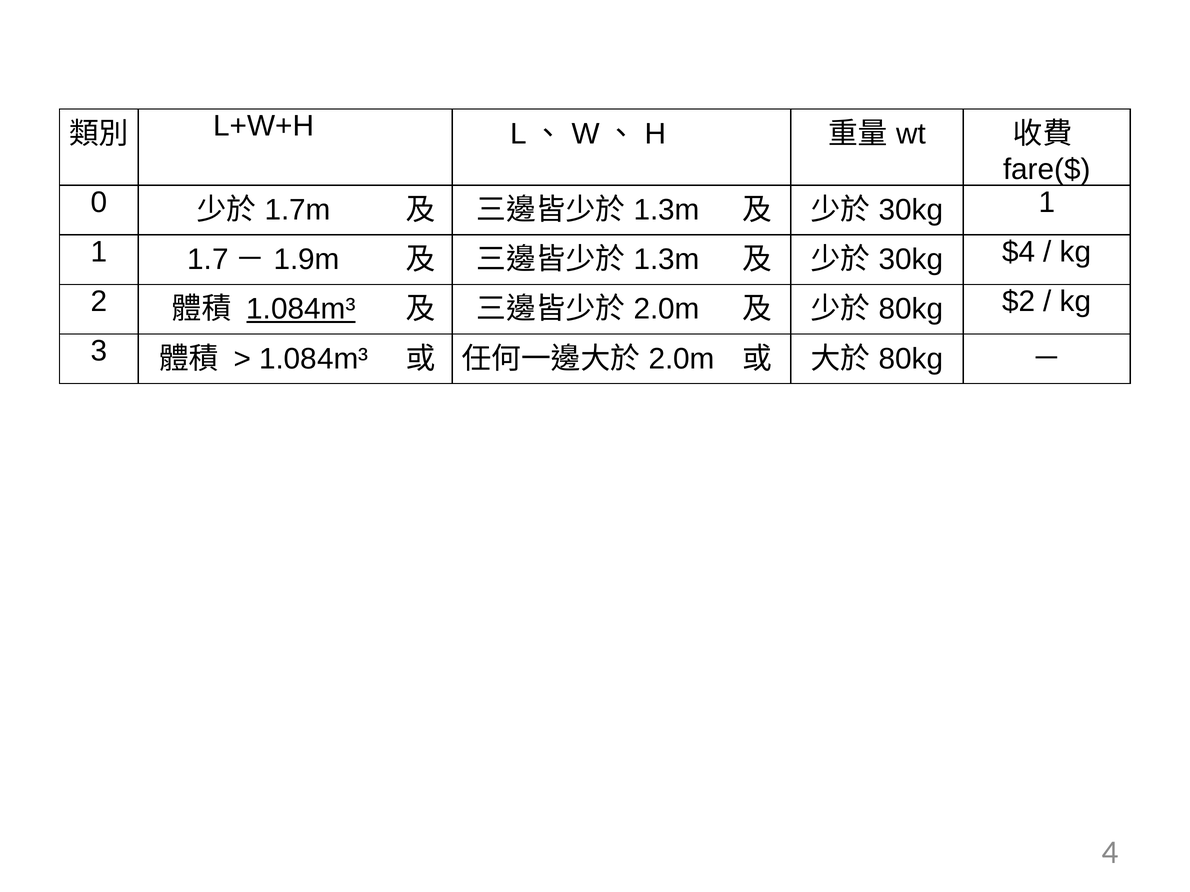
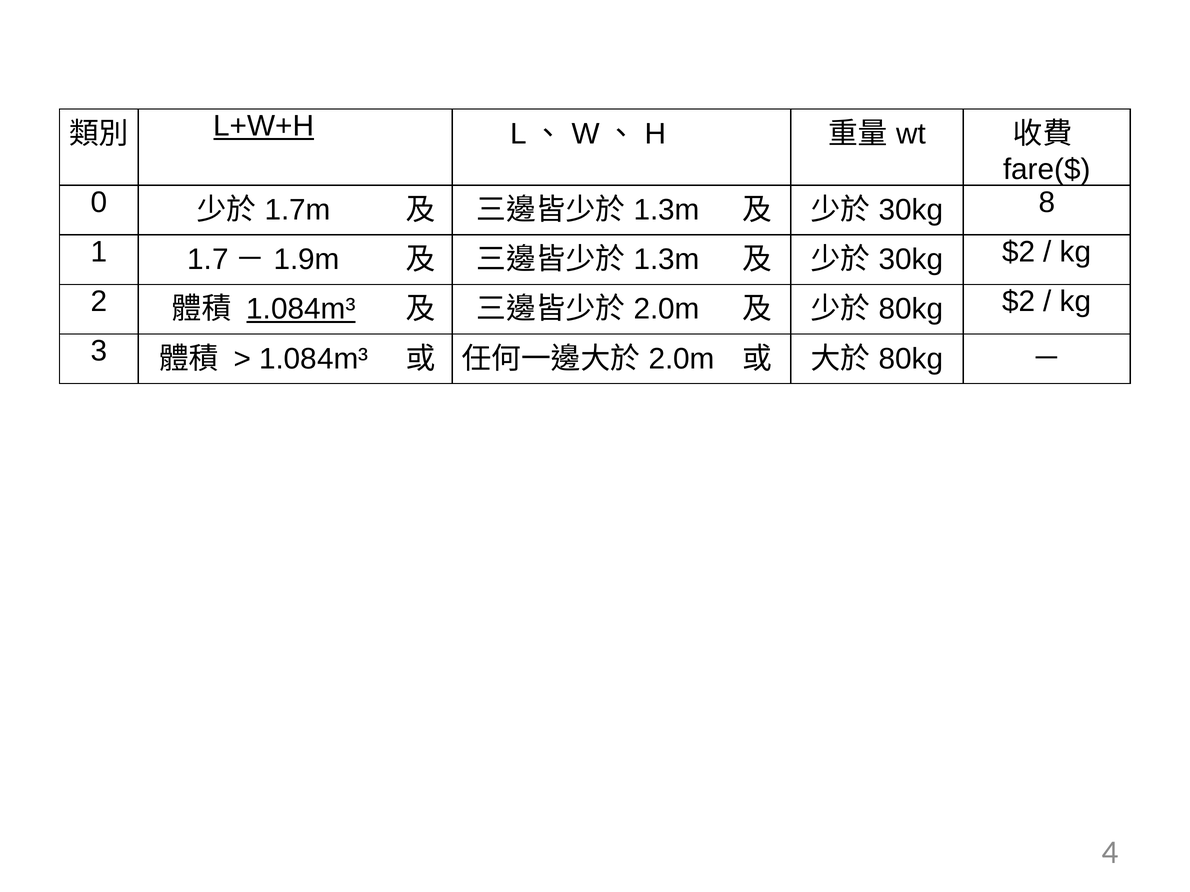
L+W+H underline: none -> present
1 at (1047, 203): 1 -> 8
$4 at (1019, 252): $4 -> $2
